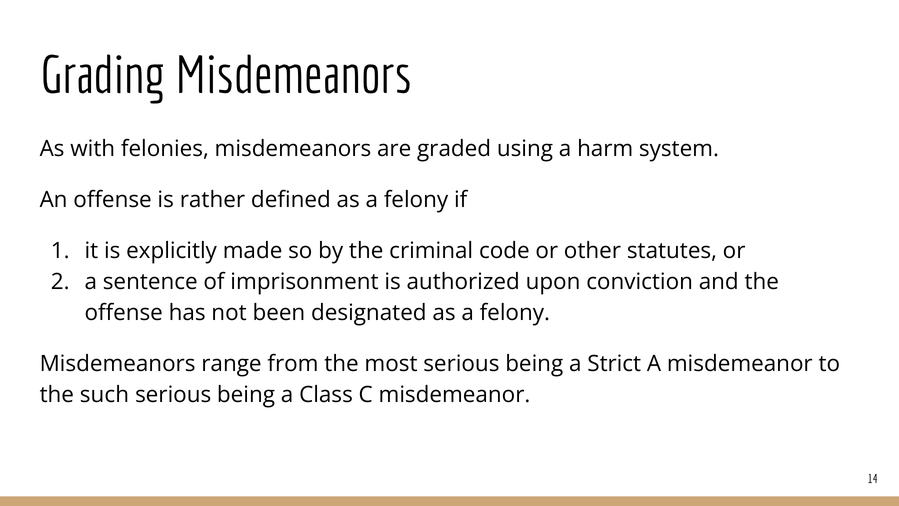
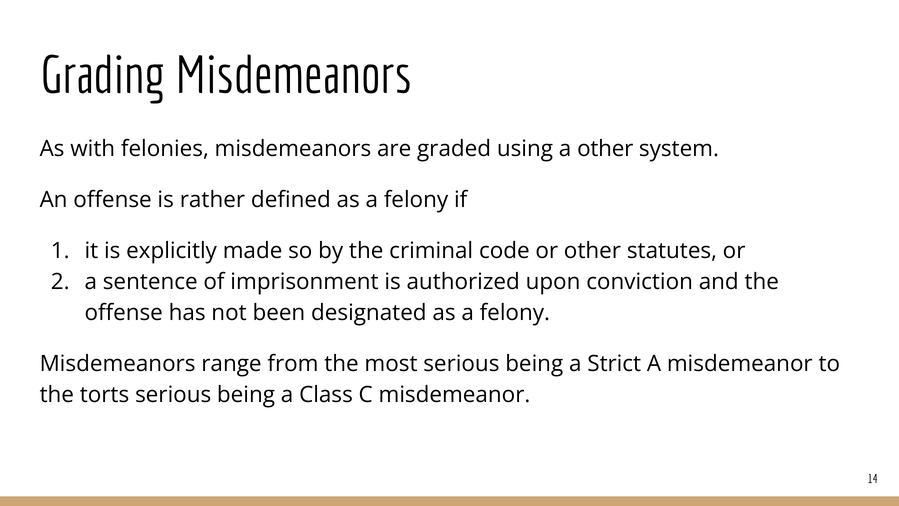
a harm: harm -> other
such: such -> torts
